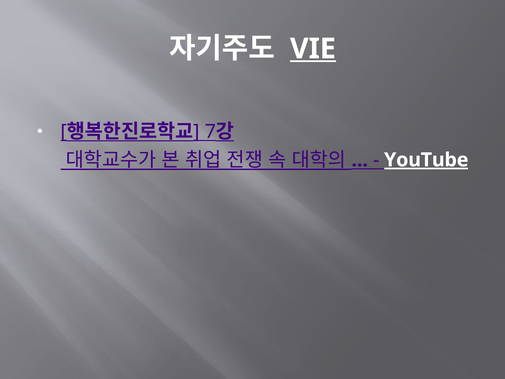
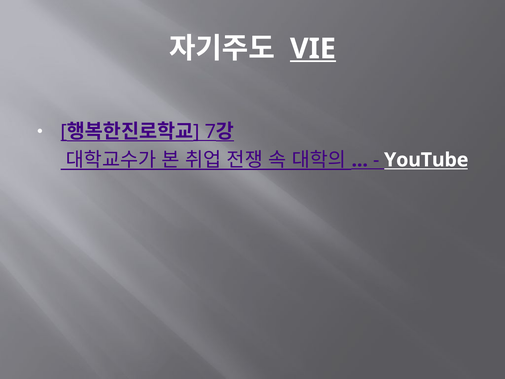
YouTube underline: present -> none
